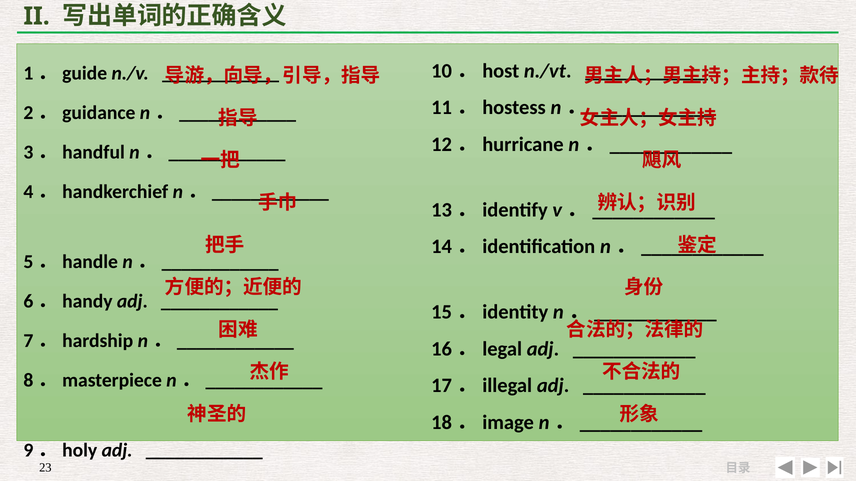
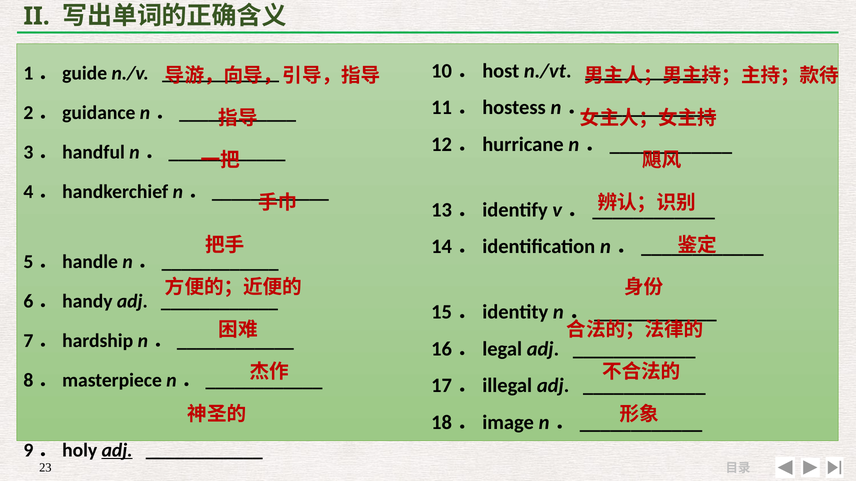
adj at (117, 451) underline: none -> present
